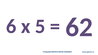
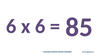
x 5: 5 -> 6
62: 62 -> 85
